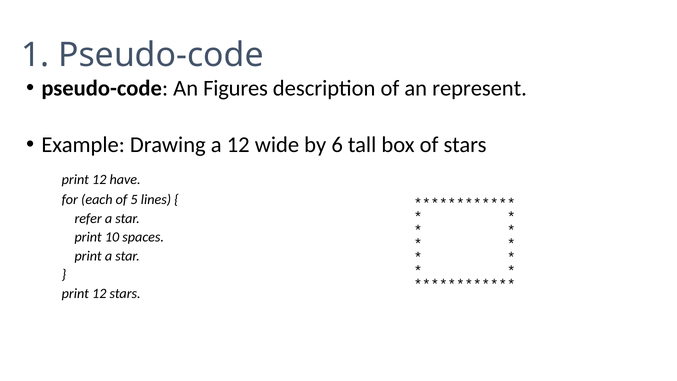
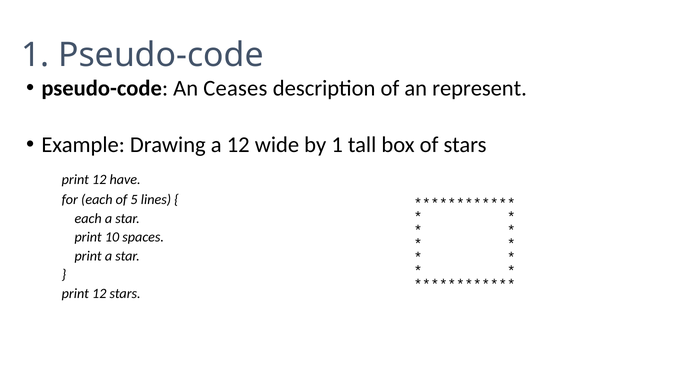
Figures: Figures -> Ceases
by 6: 6 -> 1
refer at (88, 218): refer -> each
